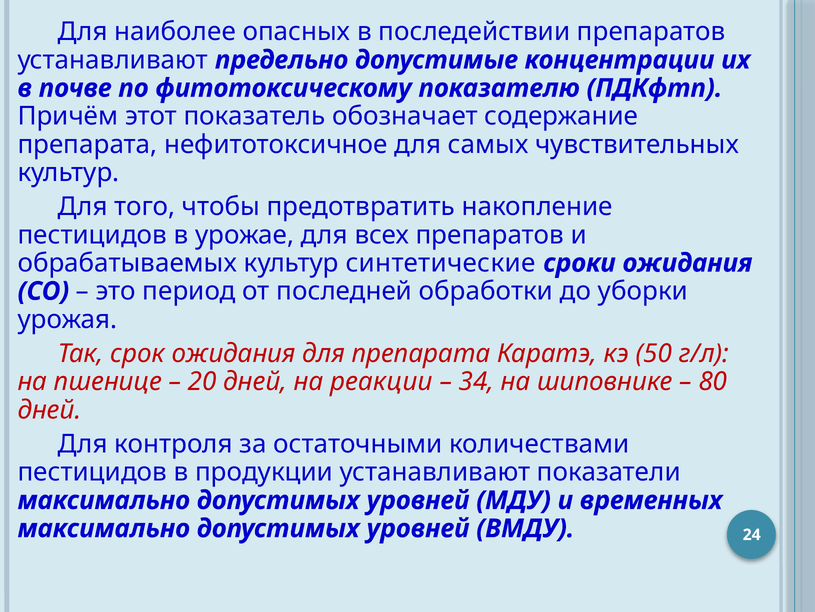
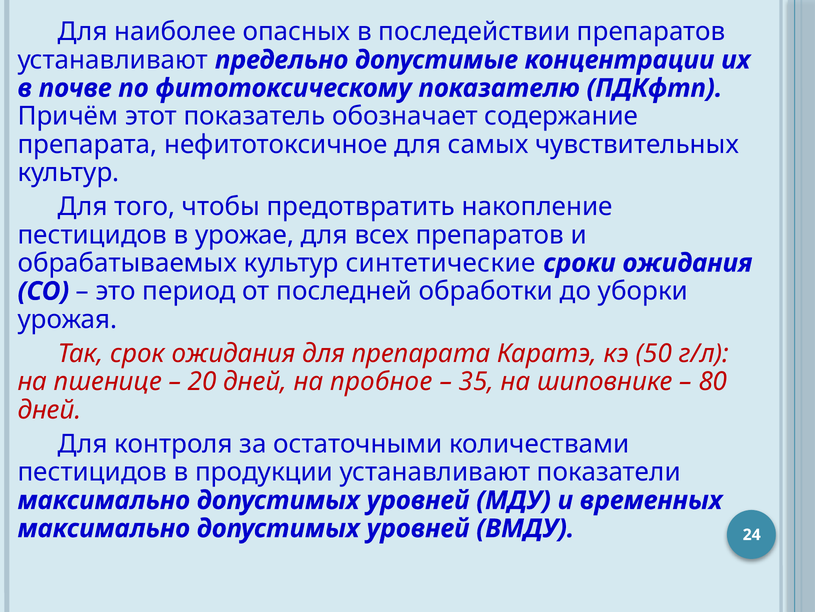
реакции: реакции -> пробное
34: 34 -> 35
